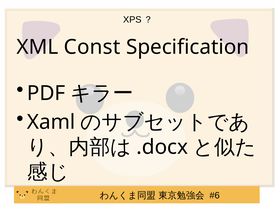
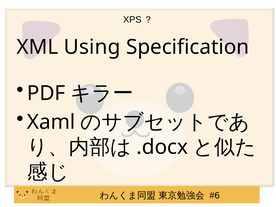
Const: Const -> Using
